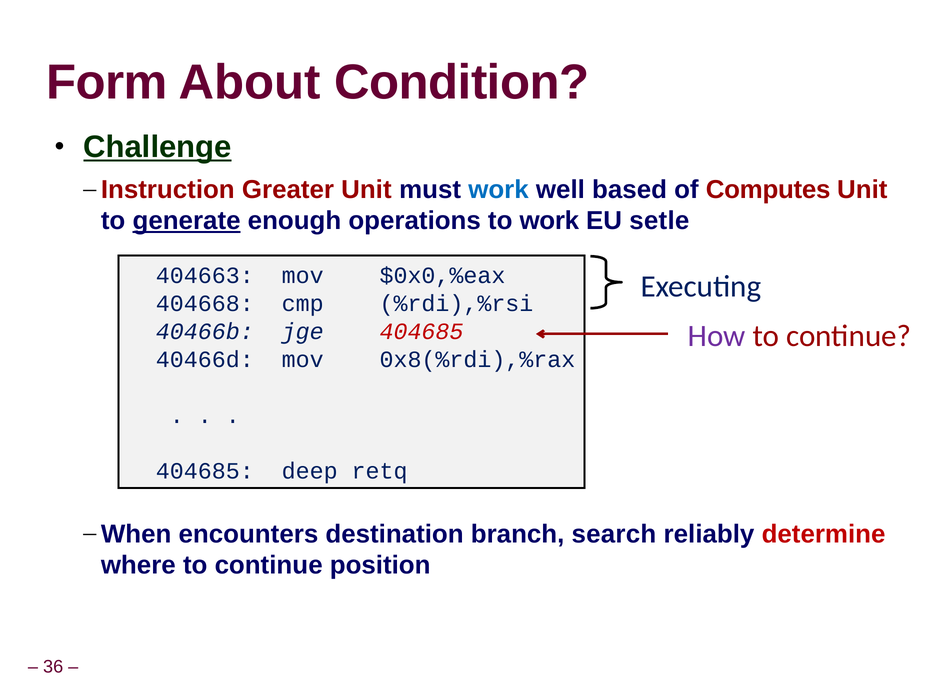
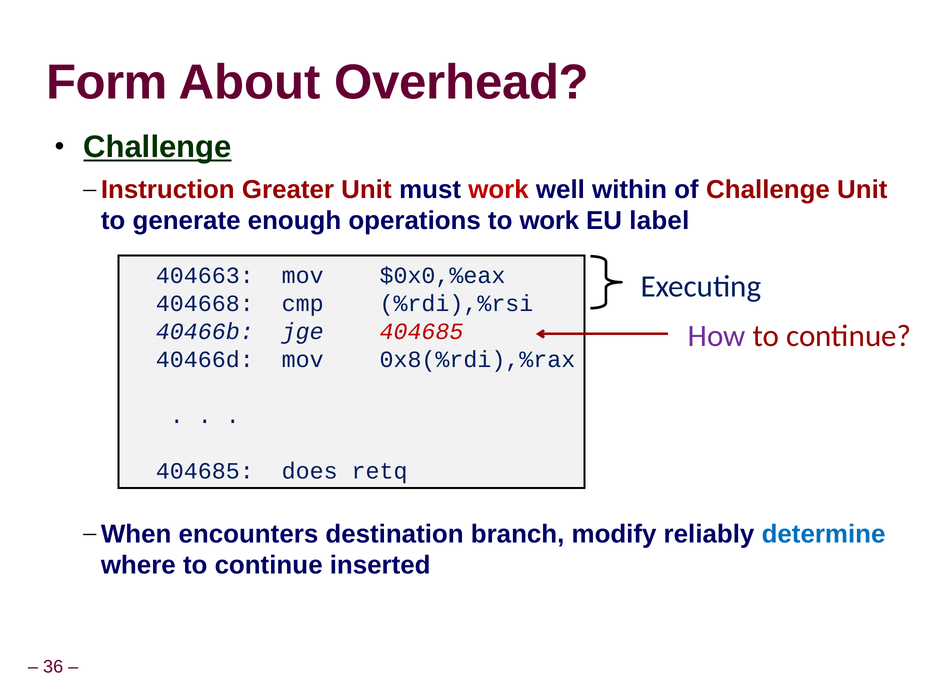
Condition: Condition -> Overhead
work at (499, 190) colour: blue -> red
based: based -> within
of Computes: Computes -> Challenge
generate underline: present -> none
setle: setle -> label
deep: deep -> does
search: search -> modify
determine colour: red -> blue
position: position -> inserted
